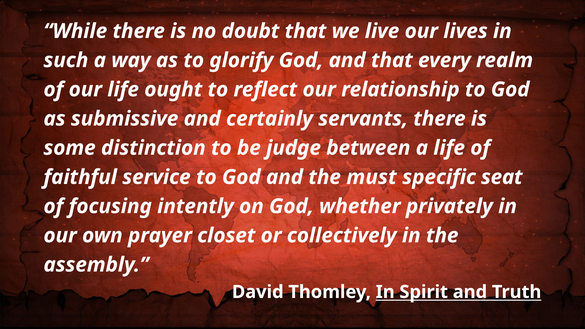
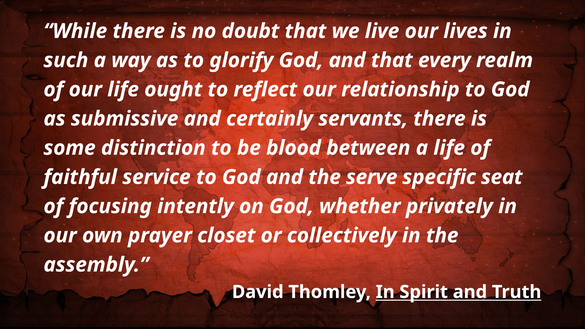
judge: judge -> blood
must: must -> serve
